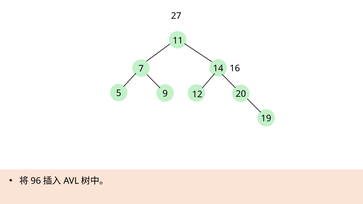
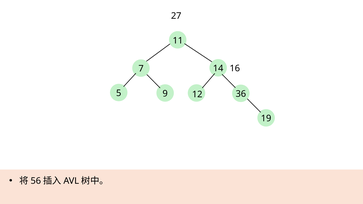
20: 20 -> 36
96: 96 -> 56
